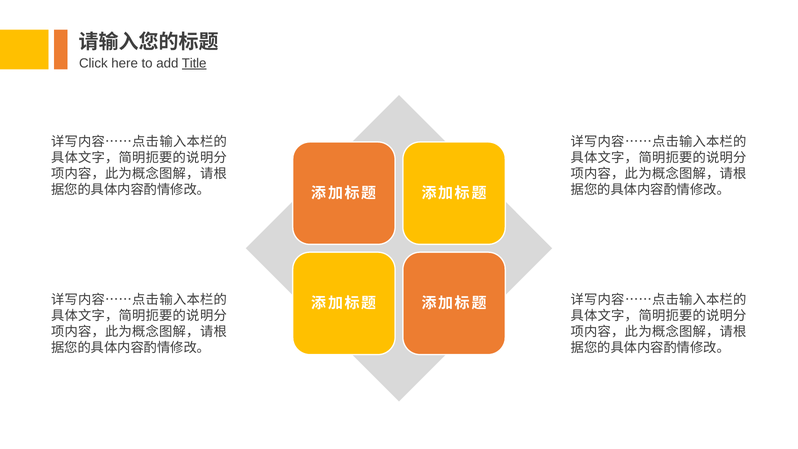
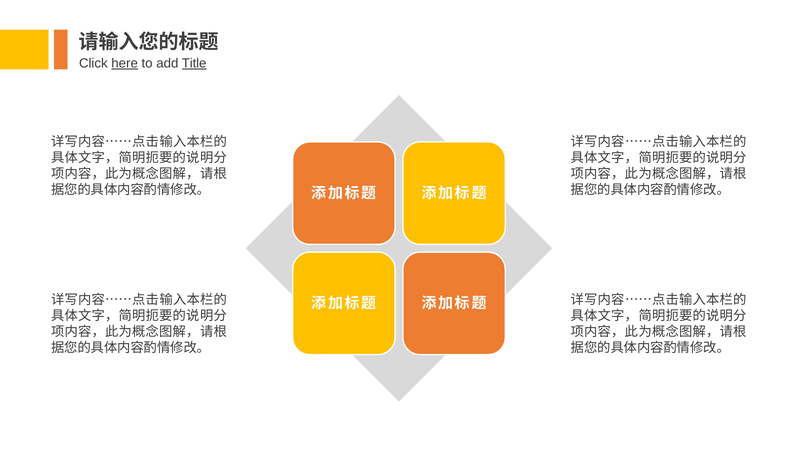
here underline: none -> present
